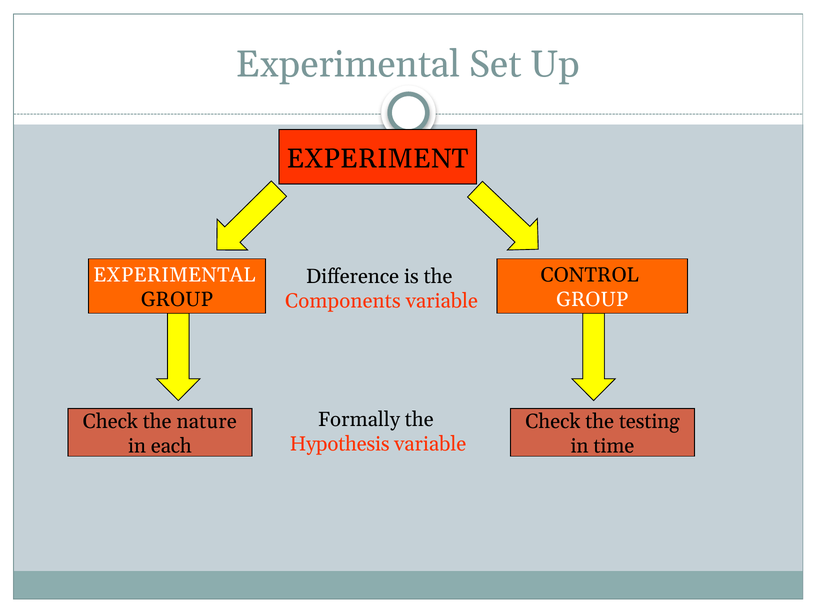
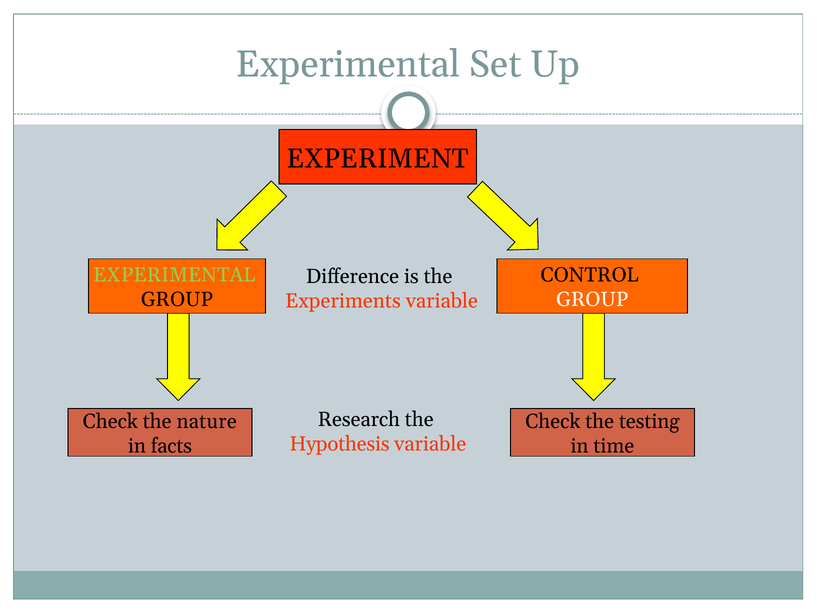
EXPERIMENTAL at (174, 275) colour: white -> light green
Components: Components -> Experiments
Formally: Formally -> Research
each: each -> facts
